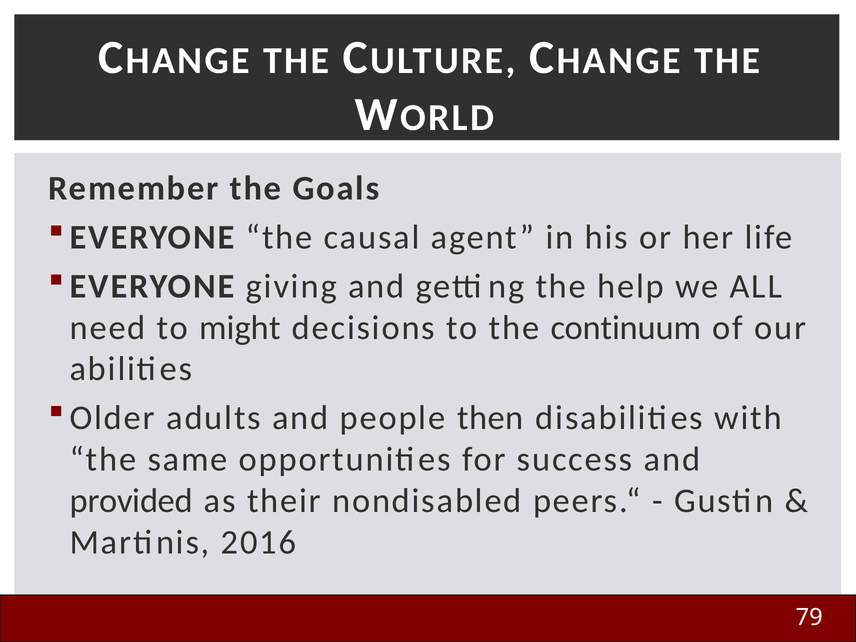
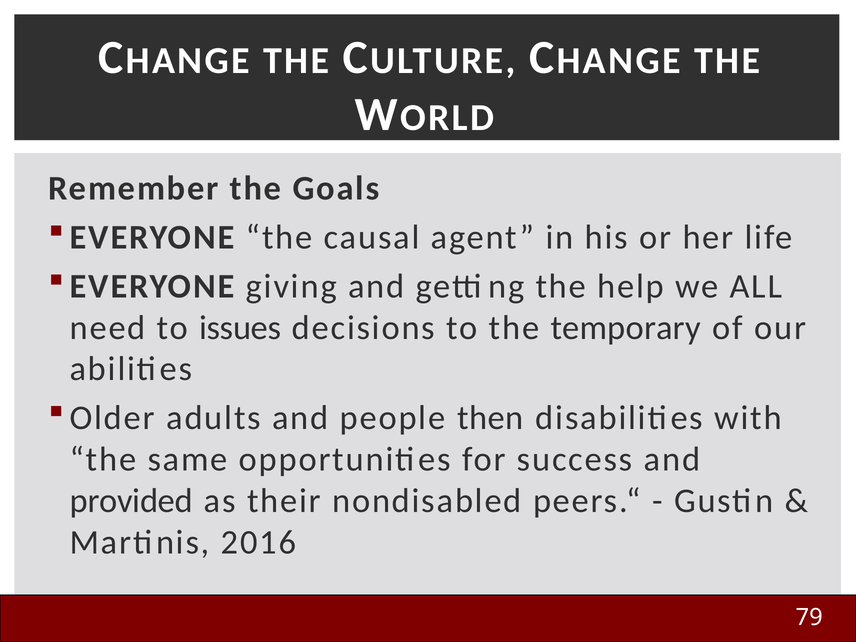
might: might -> issues
continuum: continuum -> temporary
